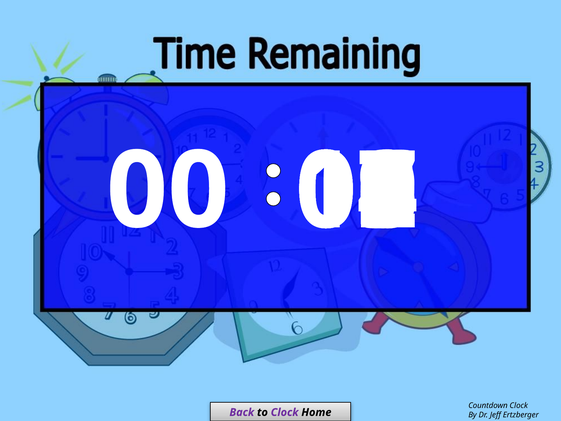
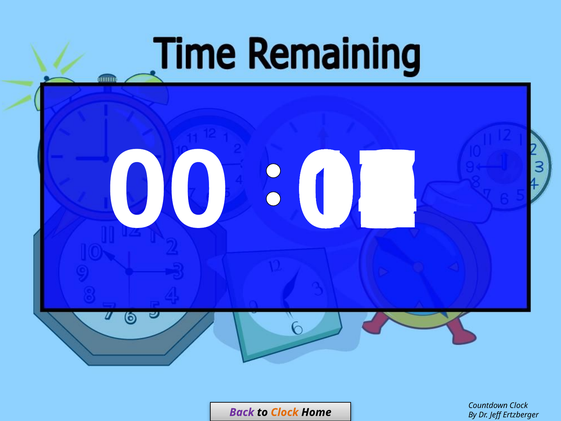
Clock at (285, 412) colour: purple -> orange
